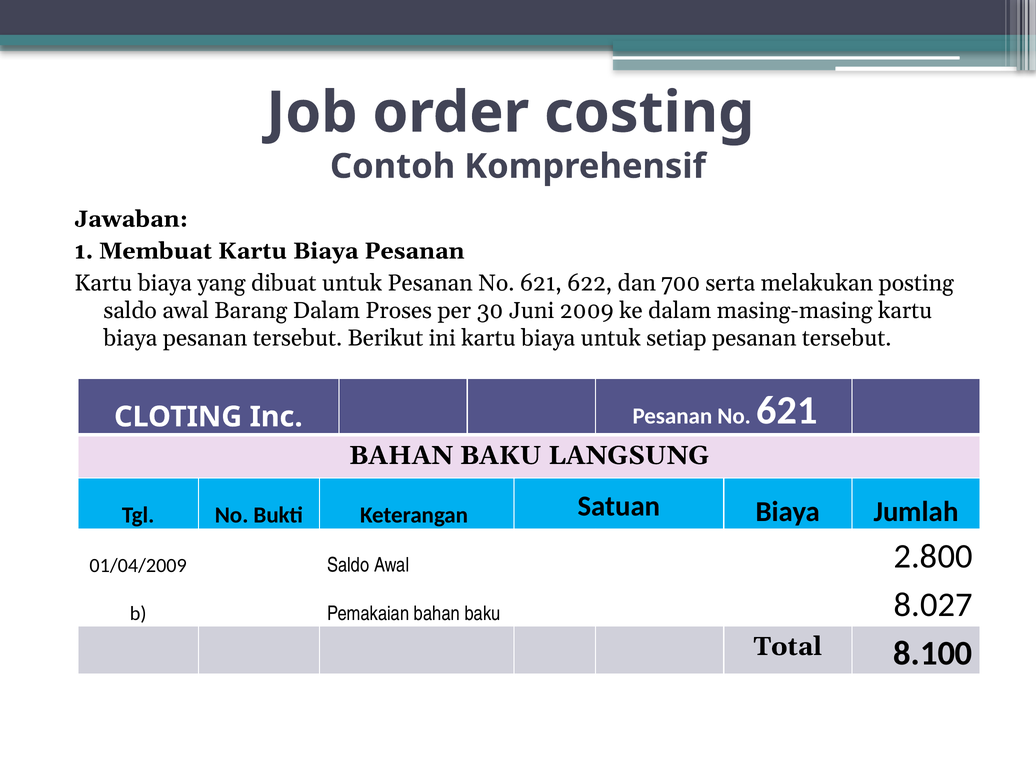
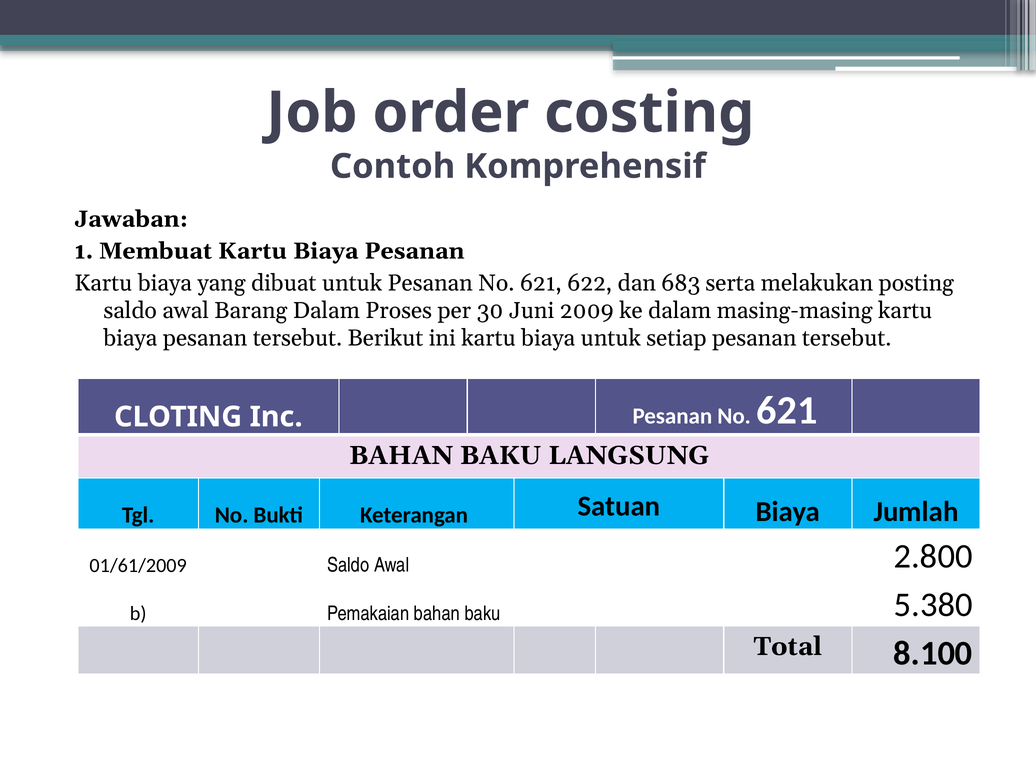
700: 700 -> 683
01/04/2009: 01/04/2009 -> 01/61/2009
8.027: 8.027 -> 5.380
